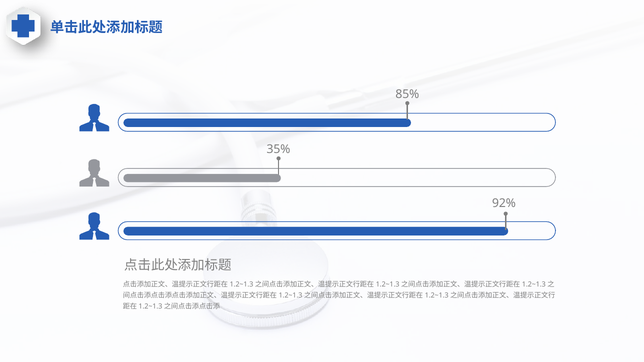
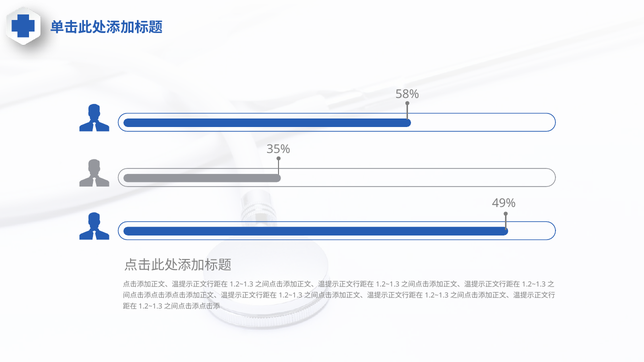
85%: 85% -> 58%
92%: 92% -> 49%
